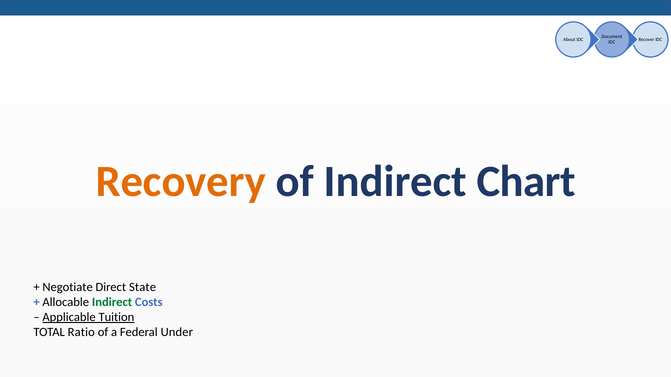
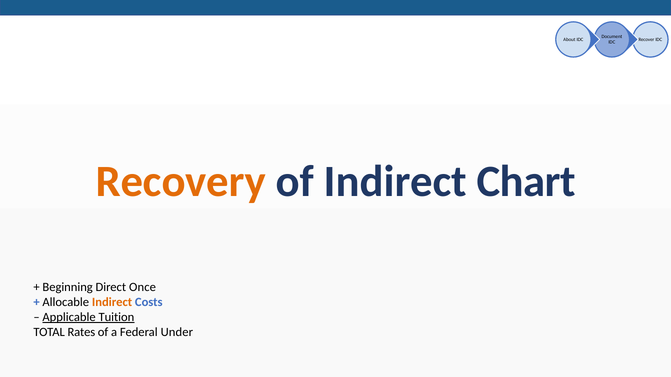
Negotiate: Negotiate -> Beginning
State: State -> Once
Indirect at (112, 302) colour: green -> orange
Ratio: Ratio -> Rates
